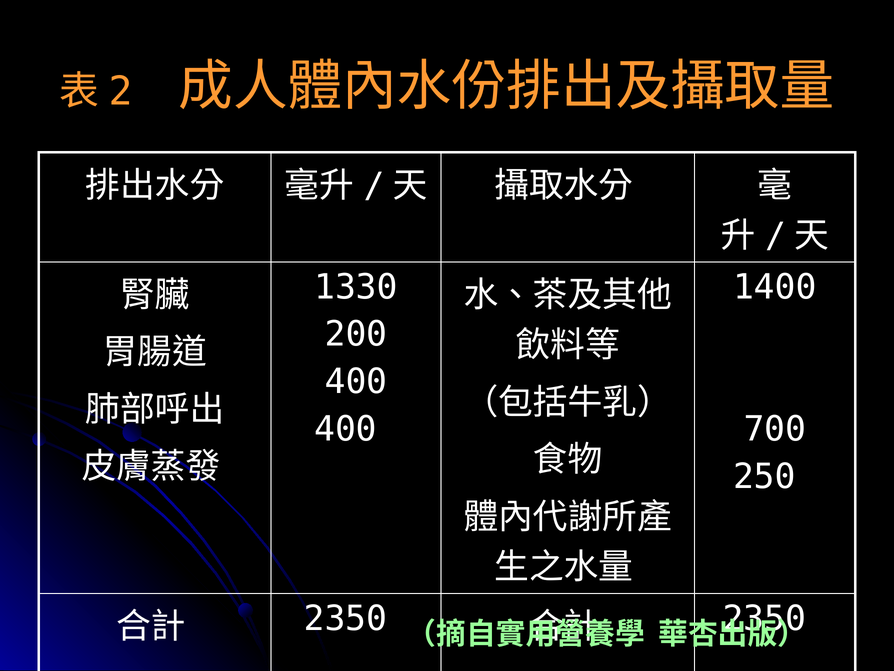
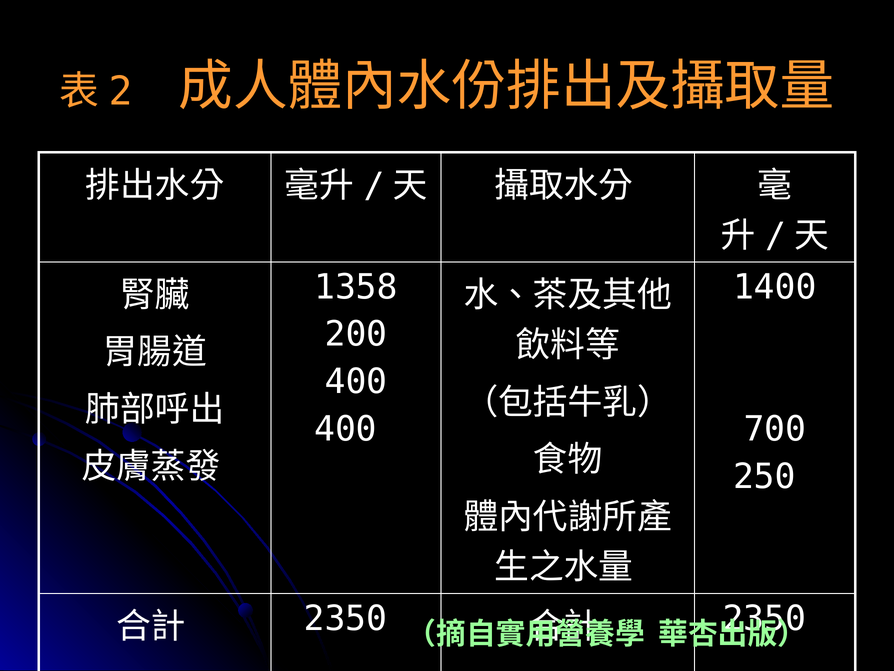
1330: 1330 -> 1358
